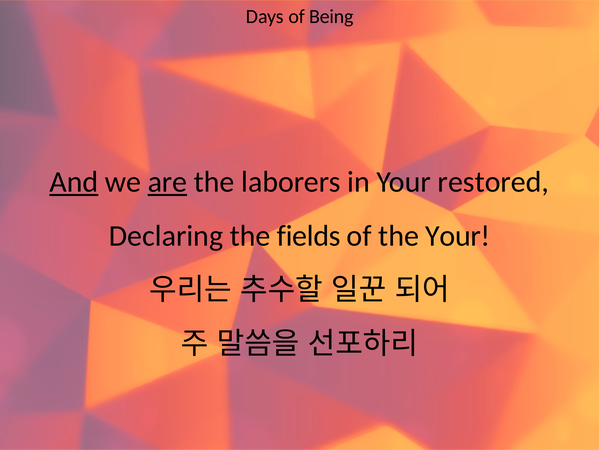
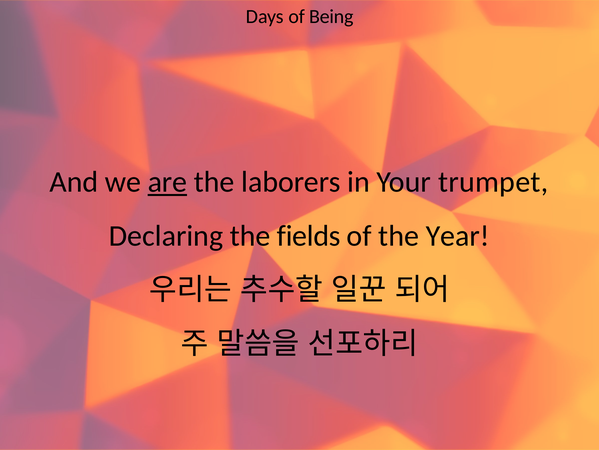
And underline: present -> none
restored: restored -> trumpet
the Your: Your -> Year
